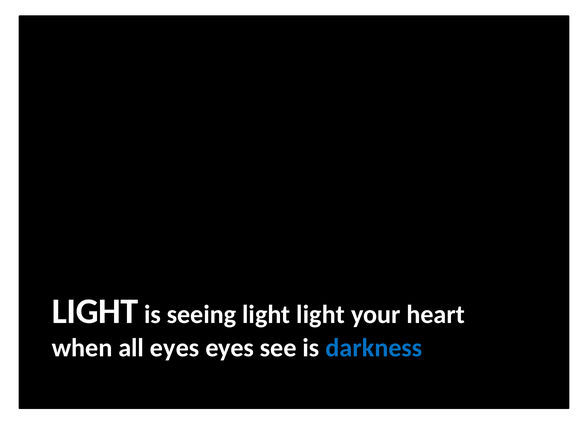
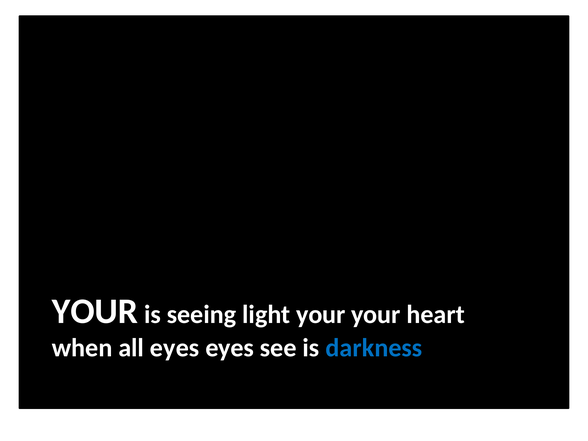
LIGHT at (95, 311): LIGHT -> YOUR
light light: light -> your
